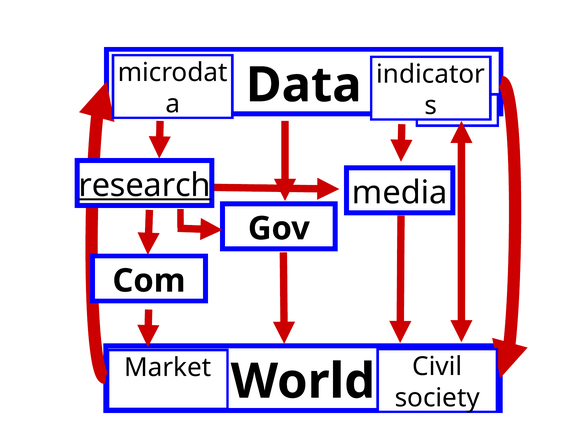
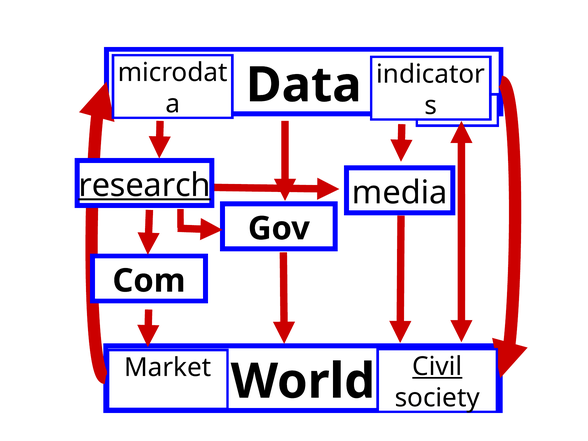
Civil underline: none -> present
